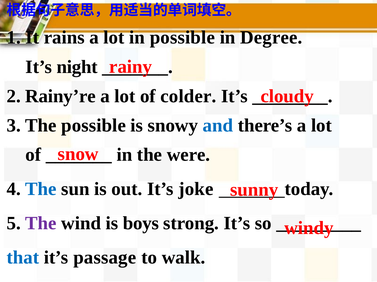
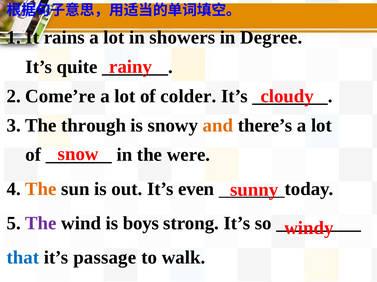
in possible: possible -> showers
night: night -> quite
Rainy’re: Rainy’re -> Come’re
The possible: possible -> through
and colour: blue -> orange
The at (41, 190) colour: blue -> orange
joke: joke -> even
